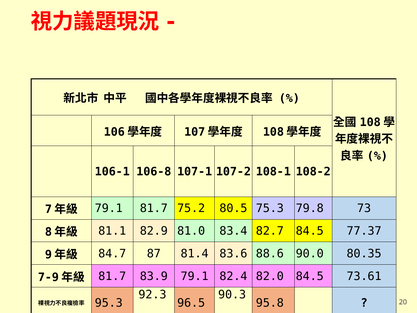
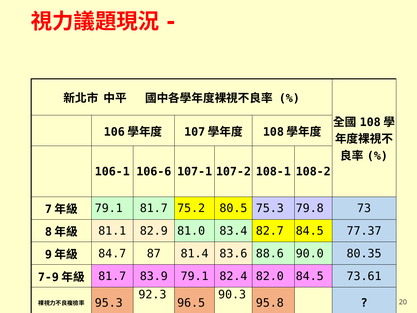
106-8: 106-8 -> 106-6
